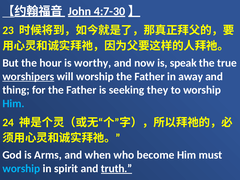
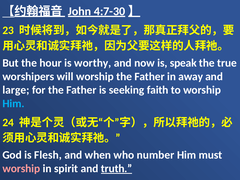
worshipers underline: present -> none
thing: thing -> large
they: they -> faith
Arms: Arms -> Flesh
become: become -> number
worship at (21, 169) colour: light blue -> pink
